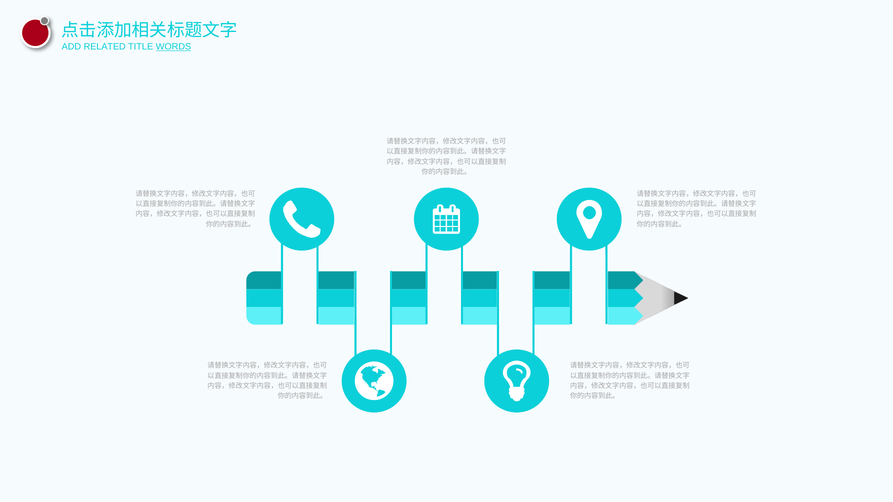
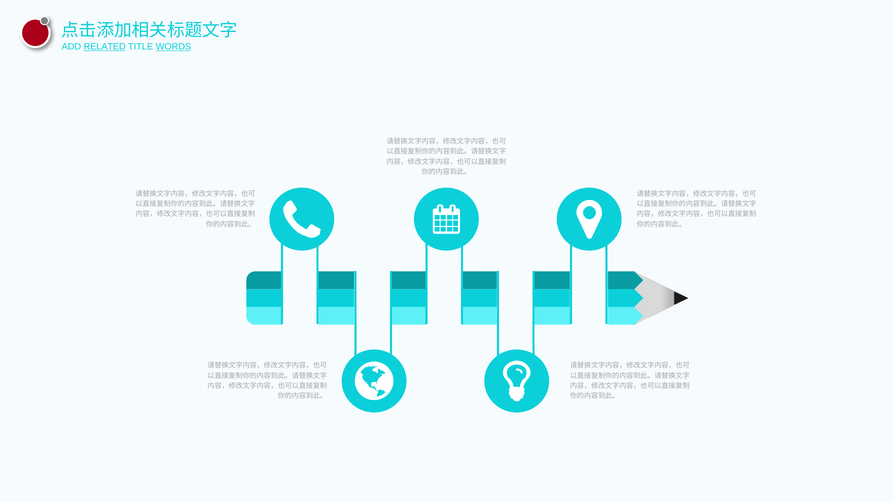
RELATED underline: none -> present
